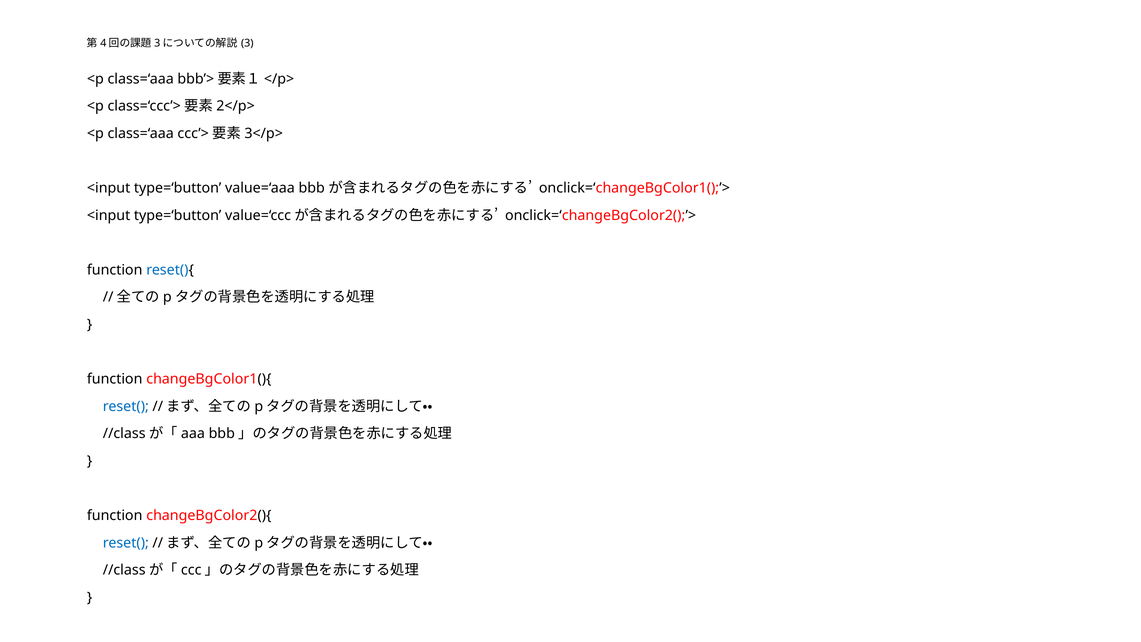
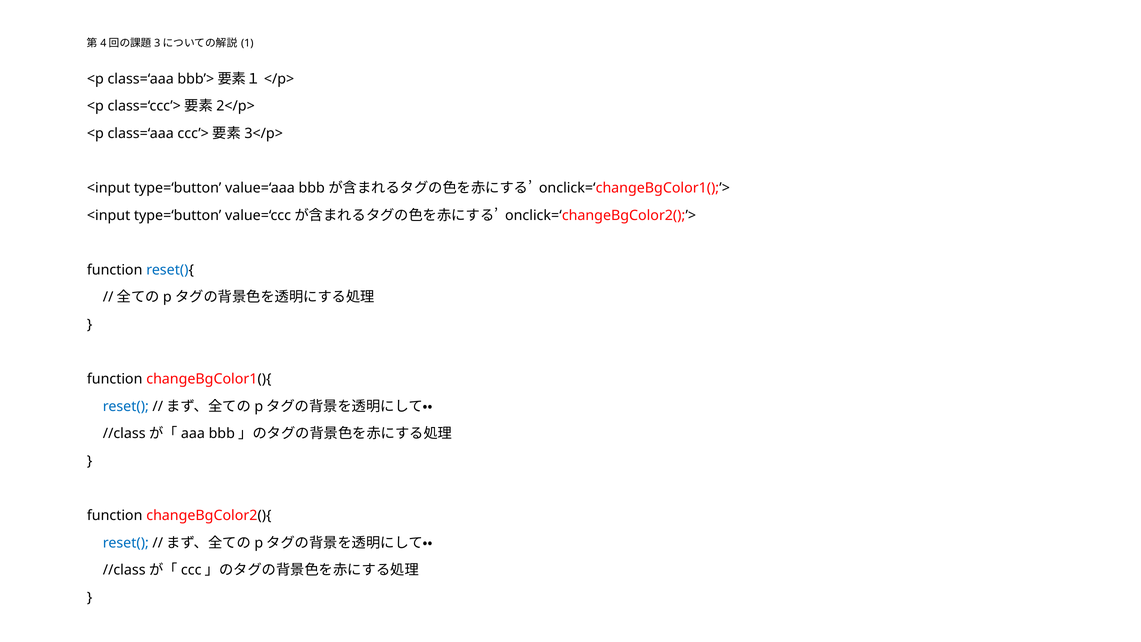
3: 3 -> 1
